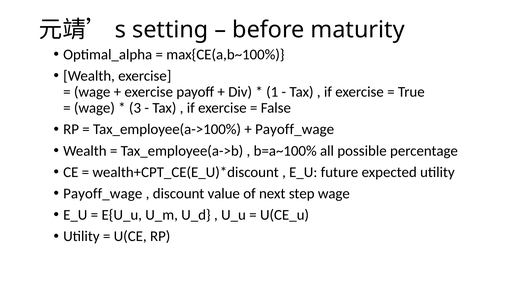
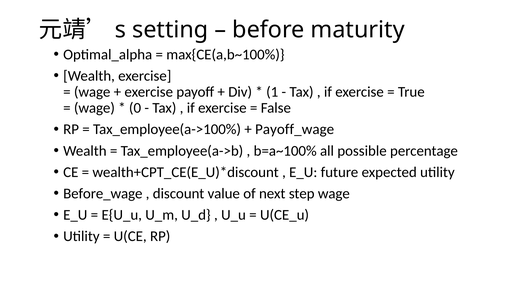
3: 3 -> 0
Payoff_wage at (103, 194): Payoff_wage -> Before_wage
